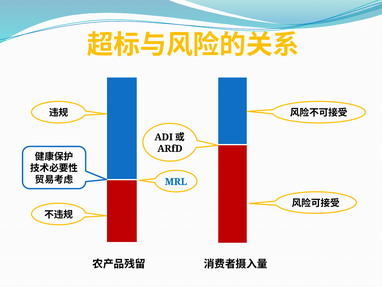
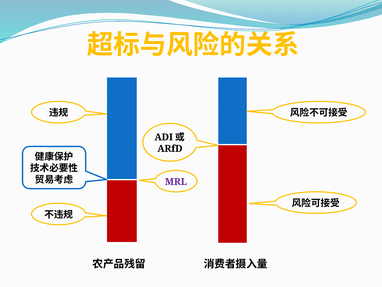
MRL colour: blue -> purple
